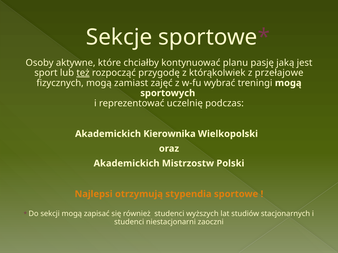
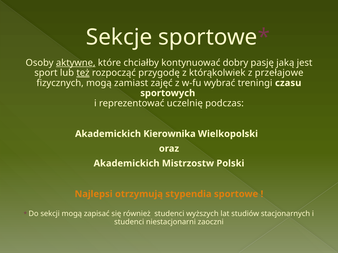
aktywne underline: none -> present
planu: planu -> dobry
treningi mogą: mogą -> czasu
